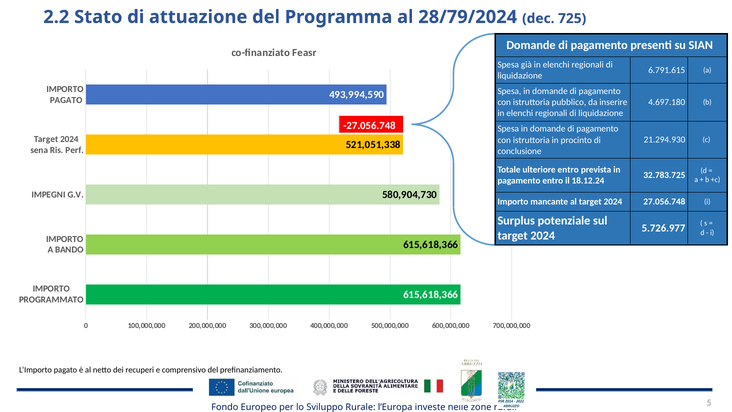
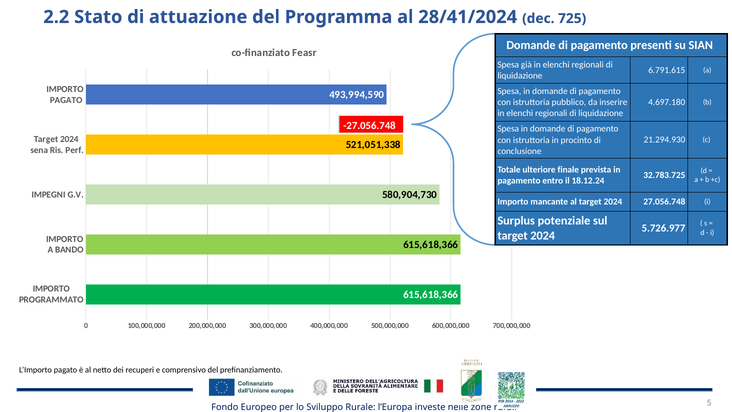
28/79/2024: 28/79/2024 -> 28/41/2024
ulteriore entro: entro -> finale
